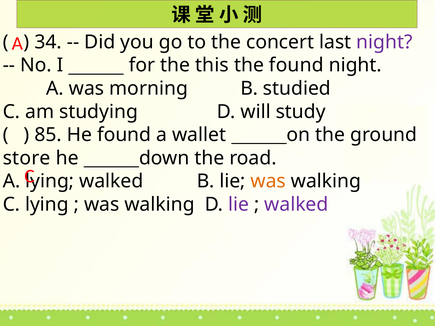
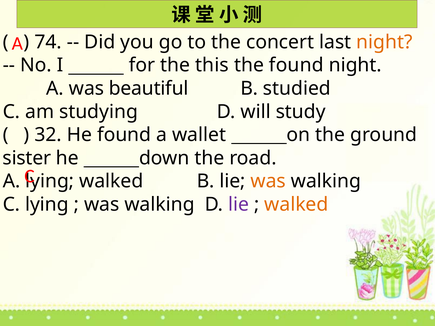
34: 34 -> 74
night at (384, 42) colour: purple -> orange
morning: morning -> beautiful
85: 85 -> 32
store: store -> sister
walked at (296, 205) colour: purple -> orange
